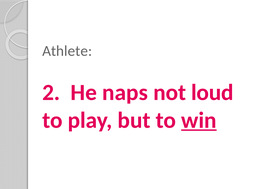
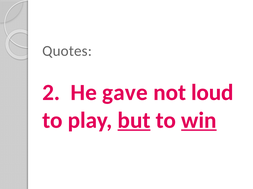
Athlete: Athlete -> Quotes
naps: naps -> gave
but underline: none -> present
